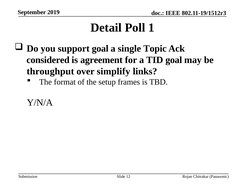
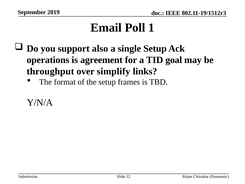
Detail: Detail -> Email
support goal: goal -> also
single Topic: Topic -> Setup
considered: considered -> operations
